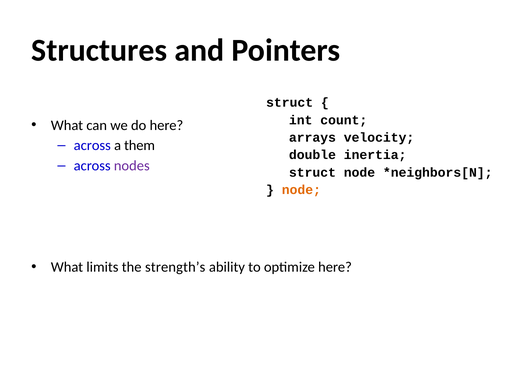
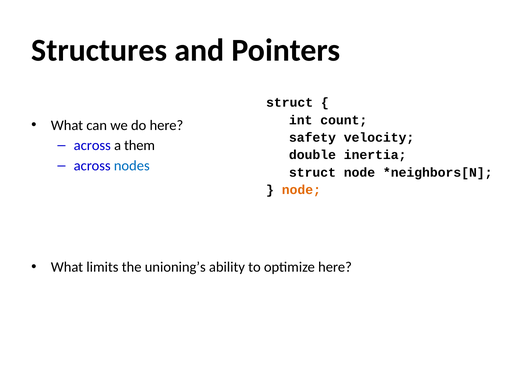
arrays: arrays -> safety
nodes colour: purple -> blue
strength’s: strength’s -> unioning’s
